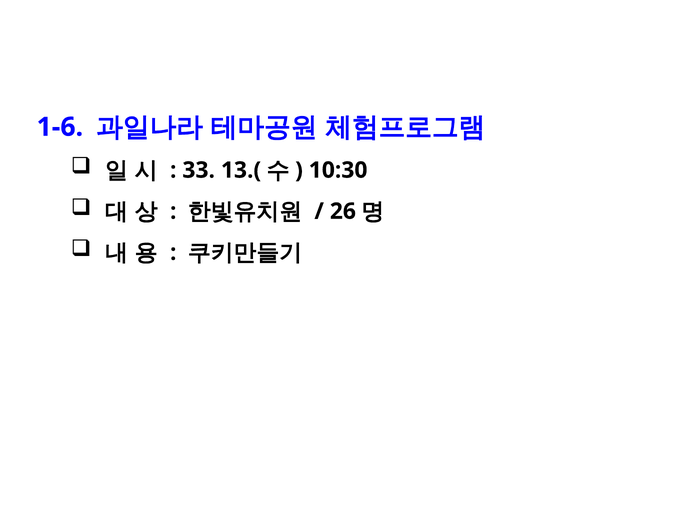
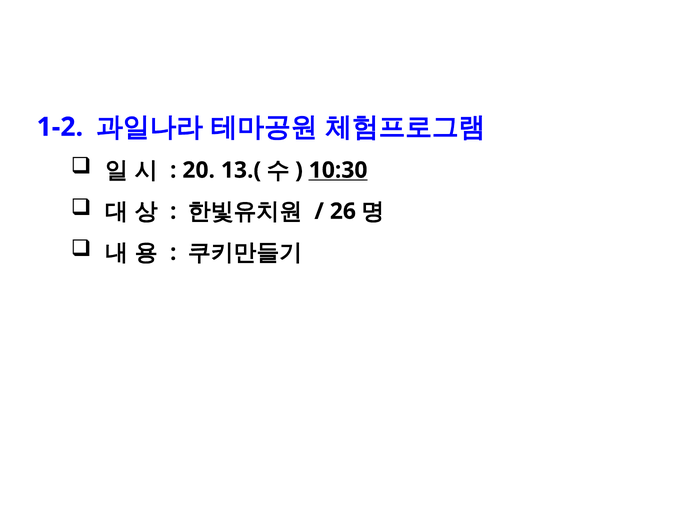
1-6: 1-6 -> 1-2
33: 33 -> 20
10:30 underline: none -> present
